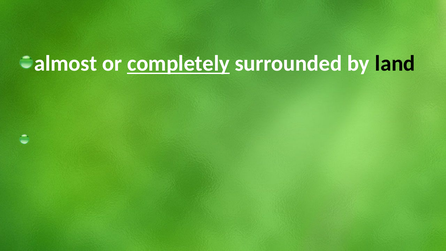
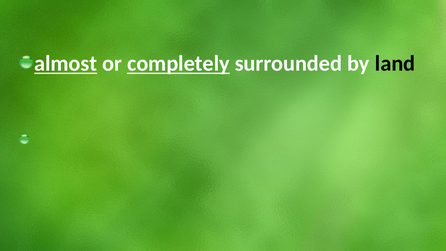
almost underline: none -> present
